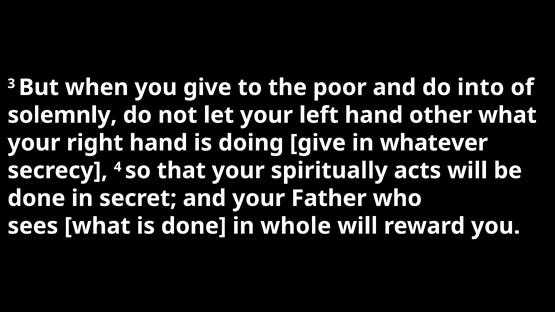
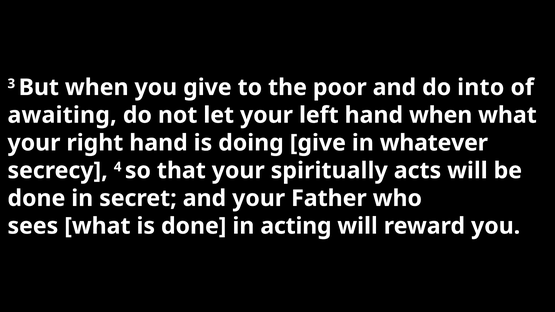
solemnly: solemnly -> awaiting
hand other: other -> when
whole: whole -> acting
